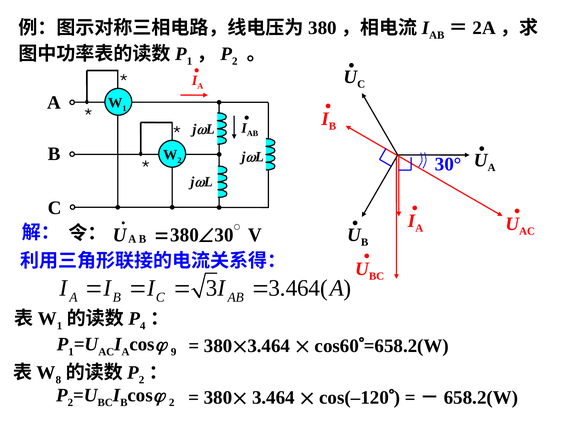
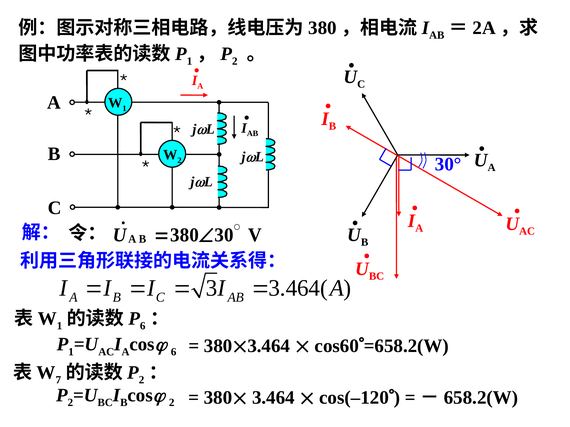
4 at (143, 326): 4 -> 6
9 at (174, 352): 9 -> 6
8: 8 -> 7
